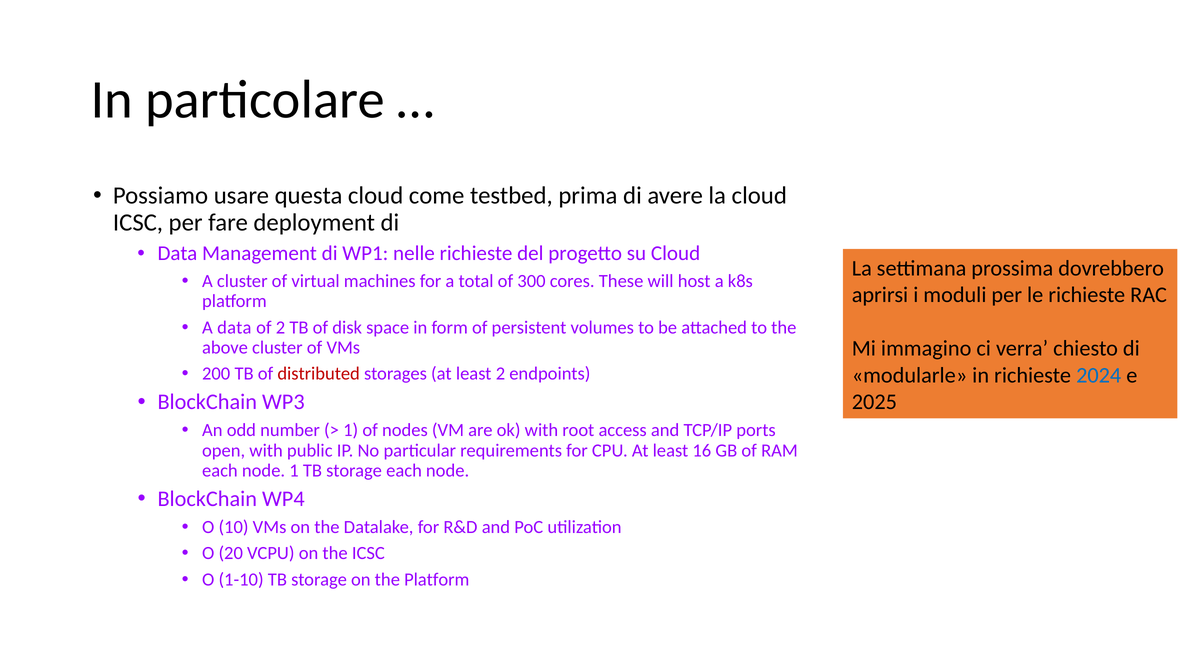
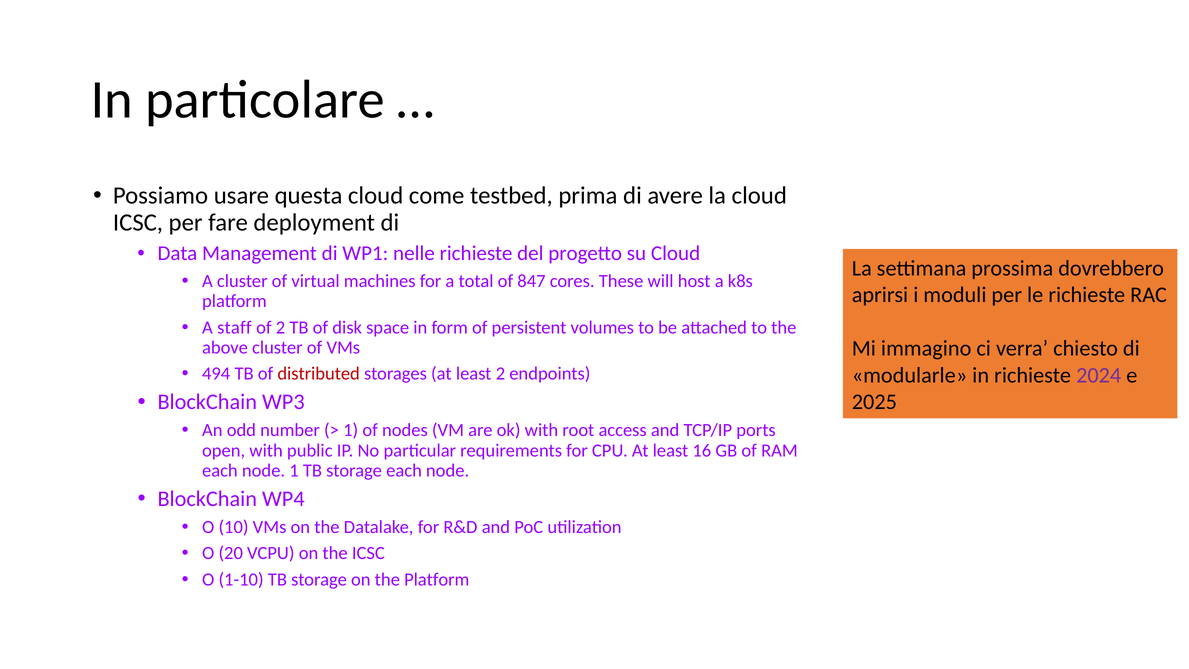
300: 300 -> 847
A data: data -> staff
200: 200 -> 494
2024 colour: blue -> purple
